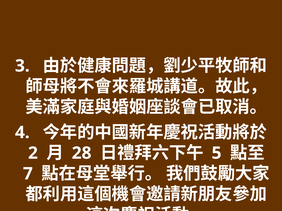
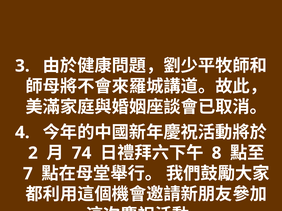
28: 28 -> 74
5: 5 -> 8
